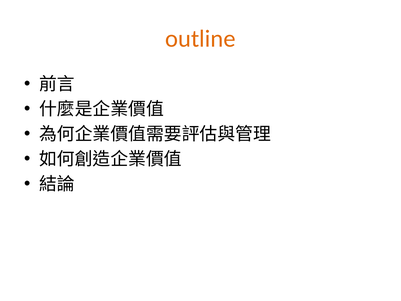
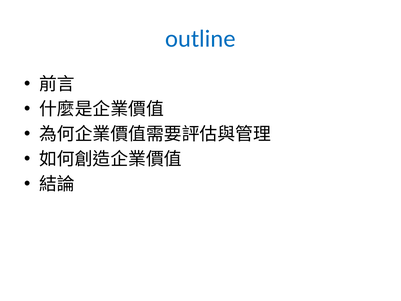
outline colour: orange -> blue
